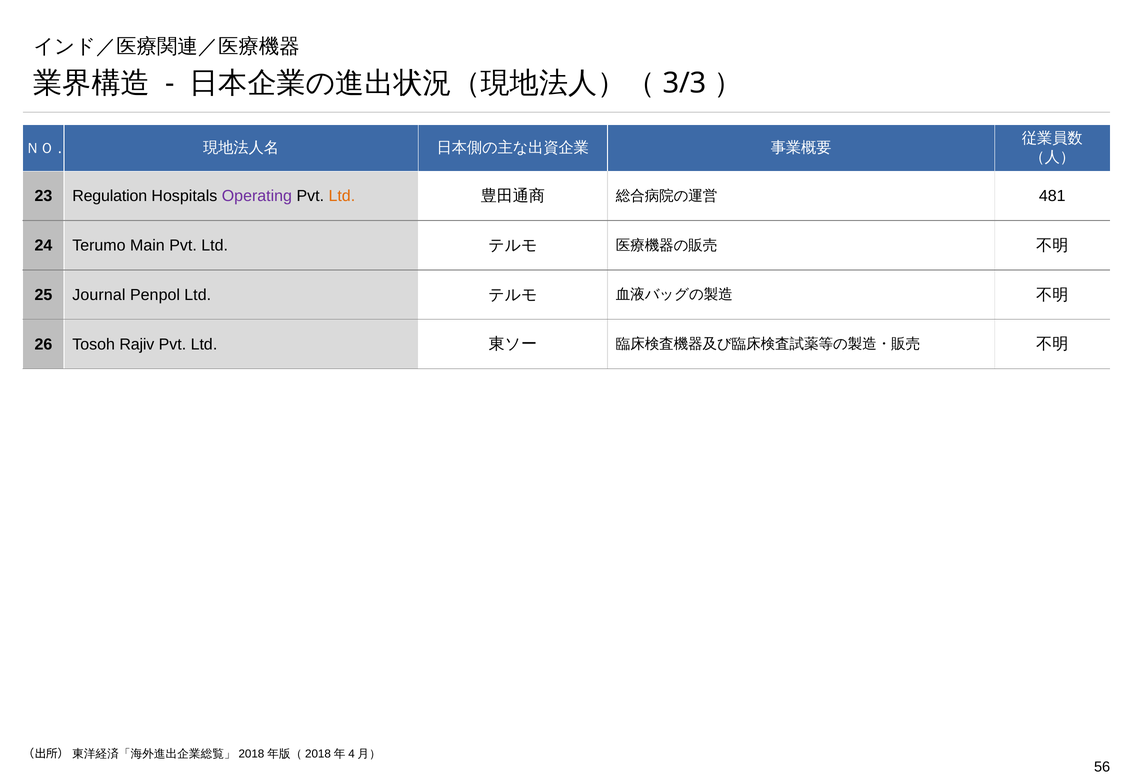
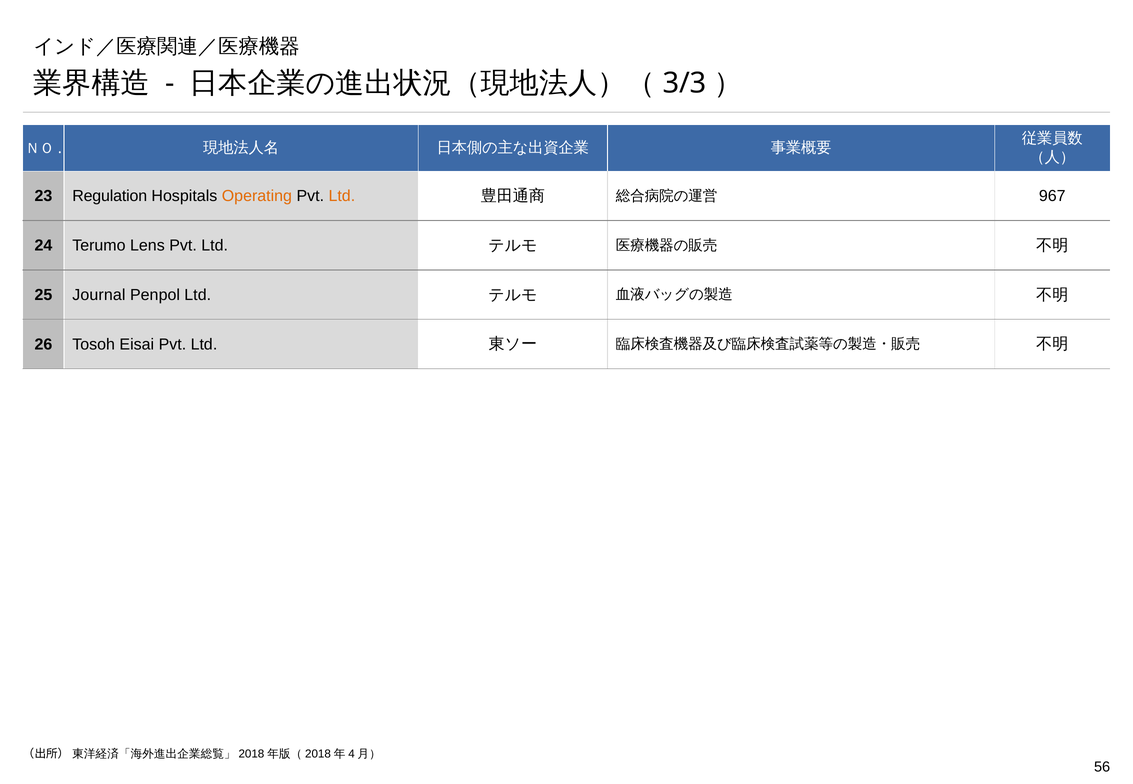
Operating colour: purple -> orange
481: 481 -> 967
Main: Main -> Lens
Rajiv: Rajiv -> Eisai
